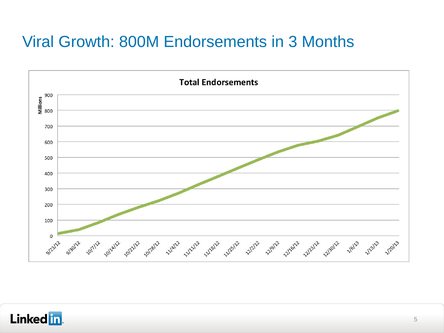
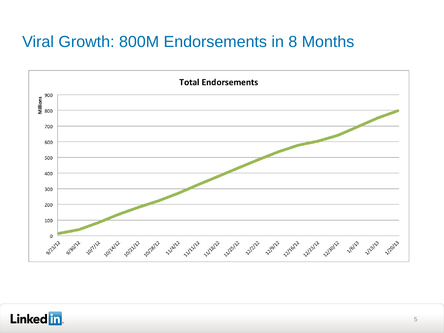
3: 3 -> 8
